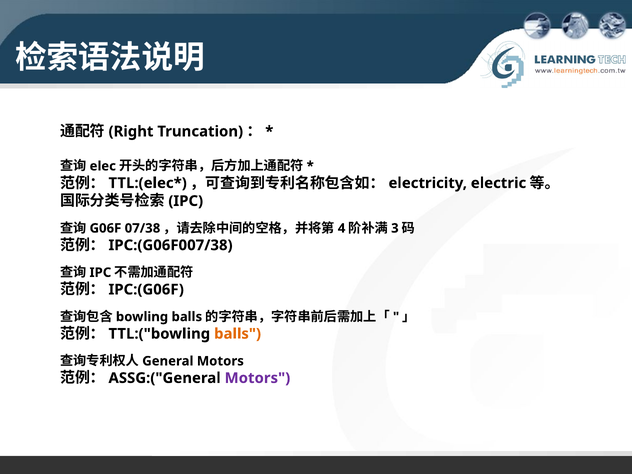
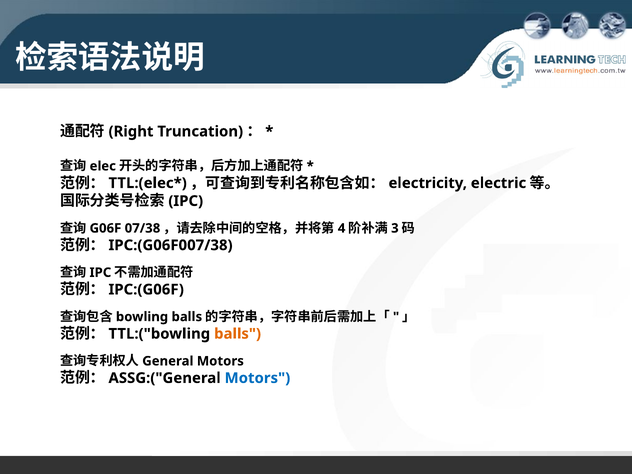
Motors at (257, 378) colour: purple -> blue
